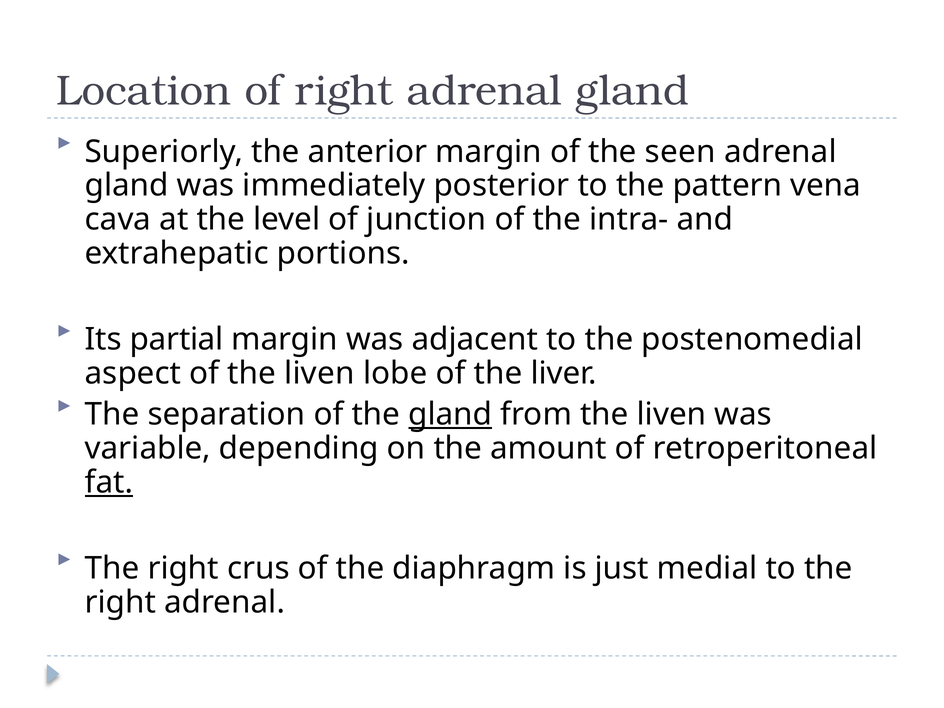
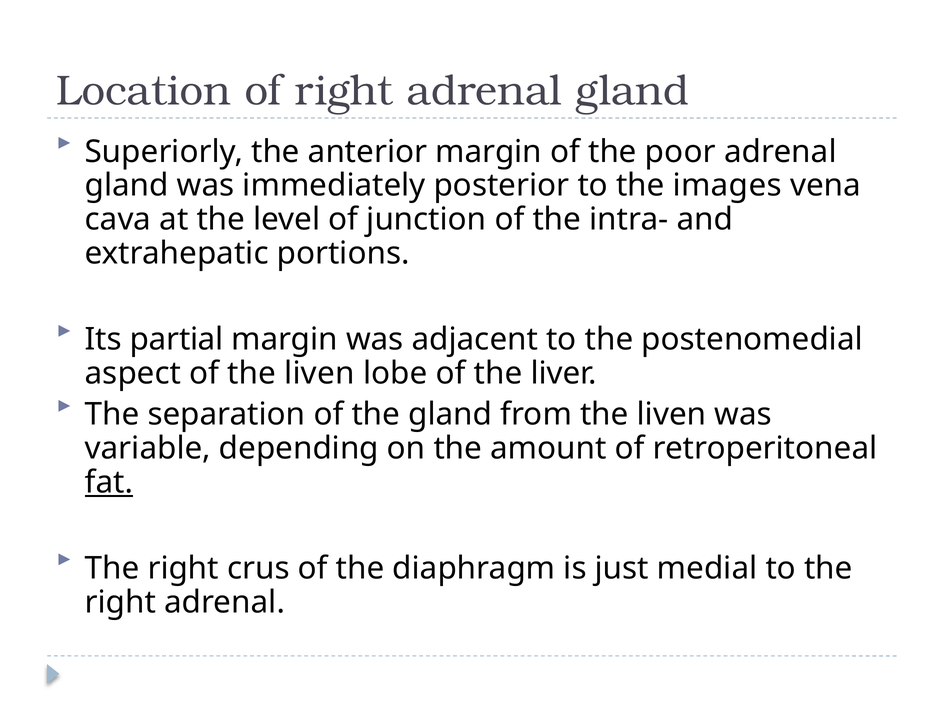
seen: seen -> poor
pattern: pattern -> images
gland at (450, 414) underline: present -> none
